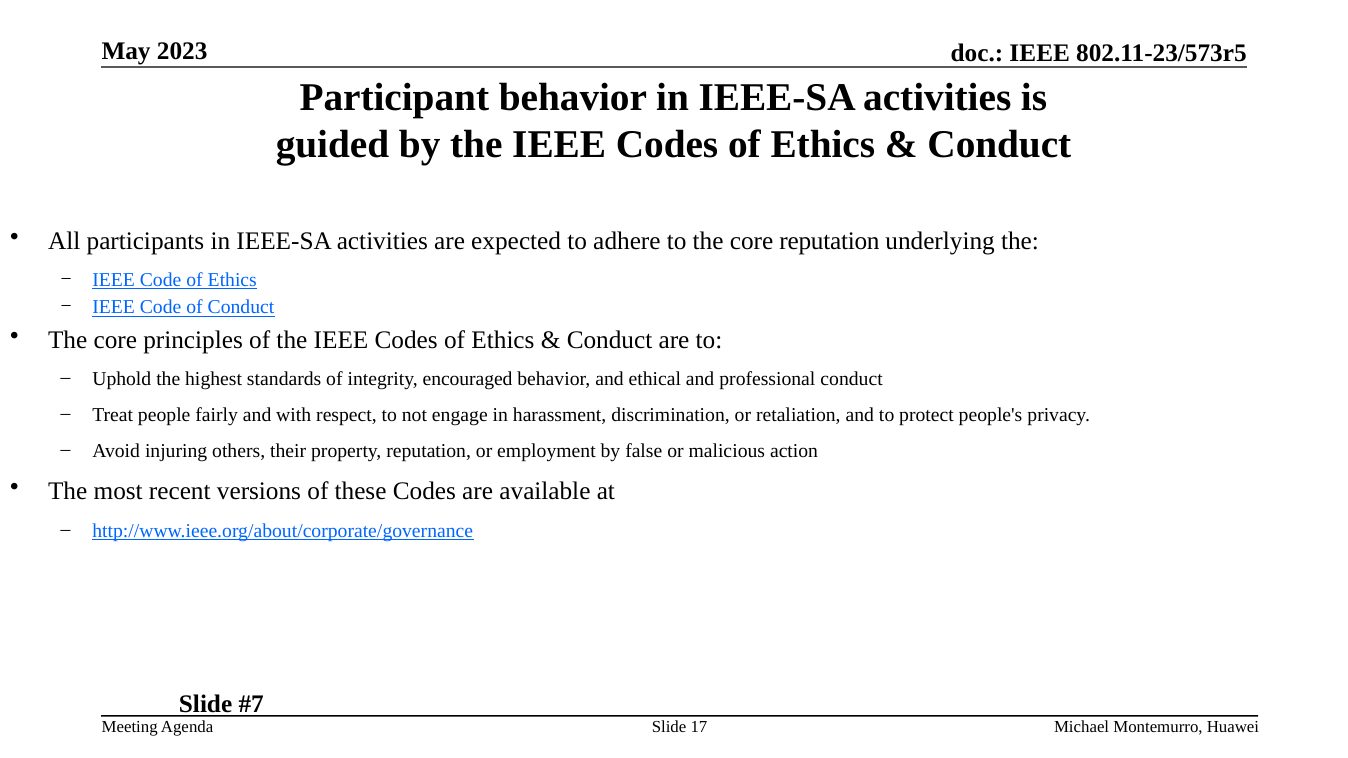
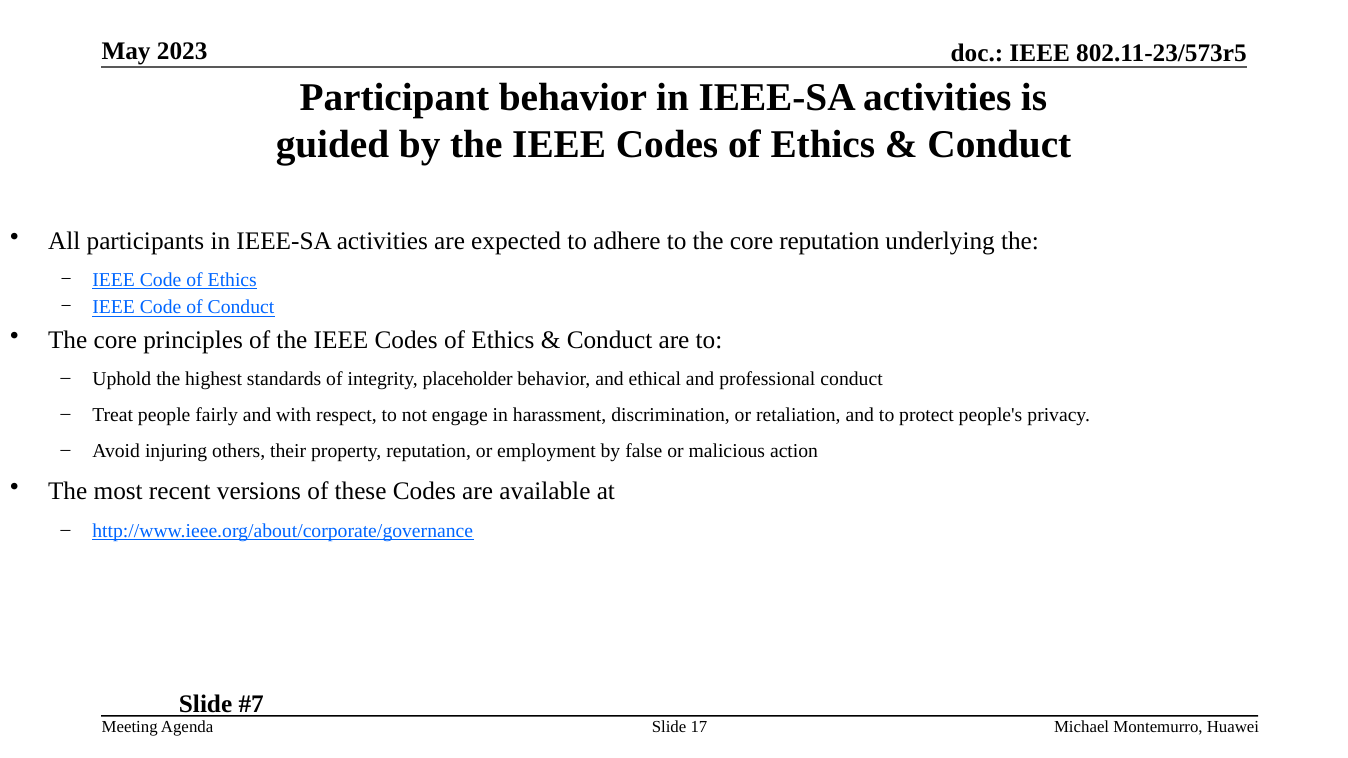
encouraged: encouraged -> placeholder
